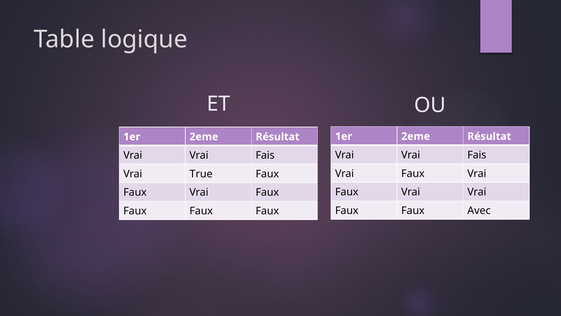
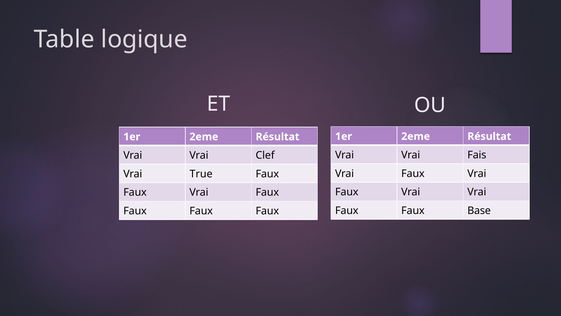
Fais at (265, 155): Fais -> Clef
Avec: Avec -> Base
